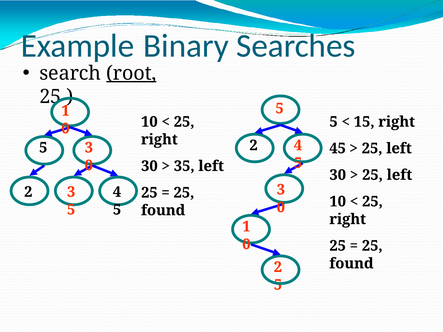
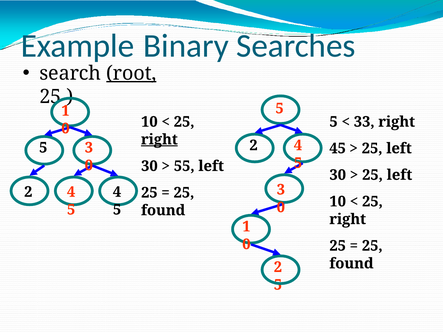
15: 15 -> 33
right at (159, 140) underline: none -> present
35: 35 -> 55
2 3: 3 -> 4
